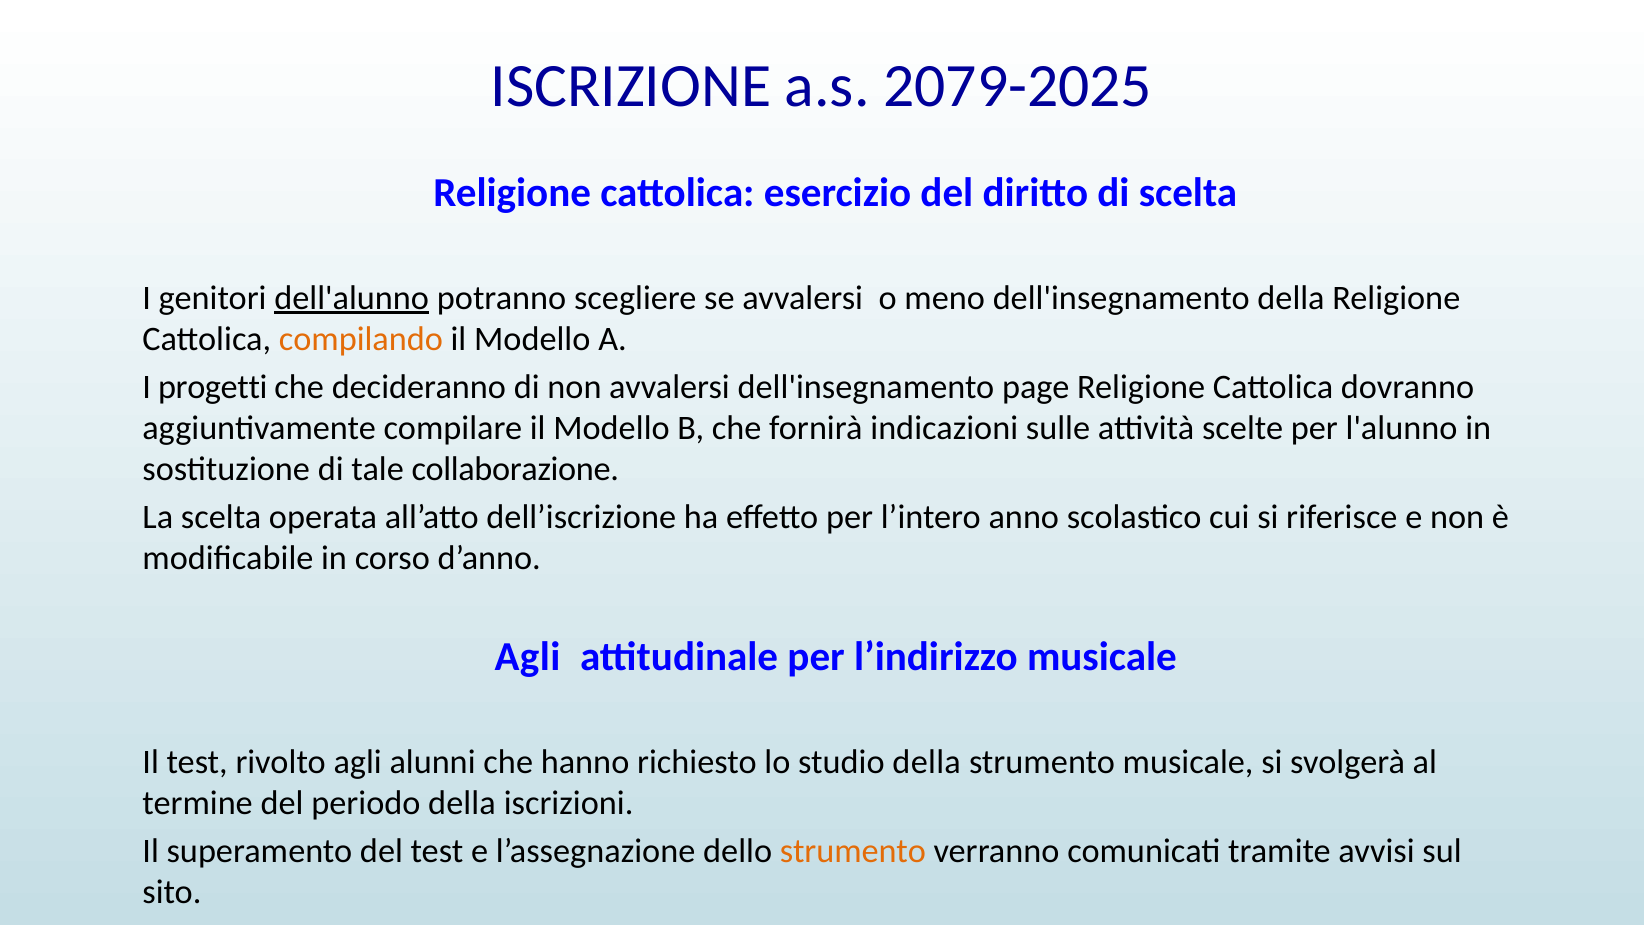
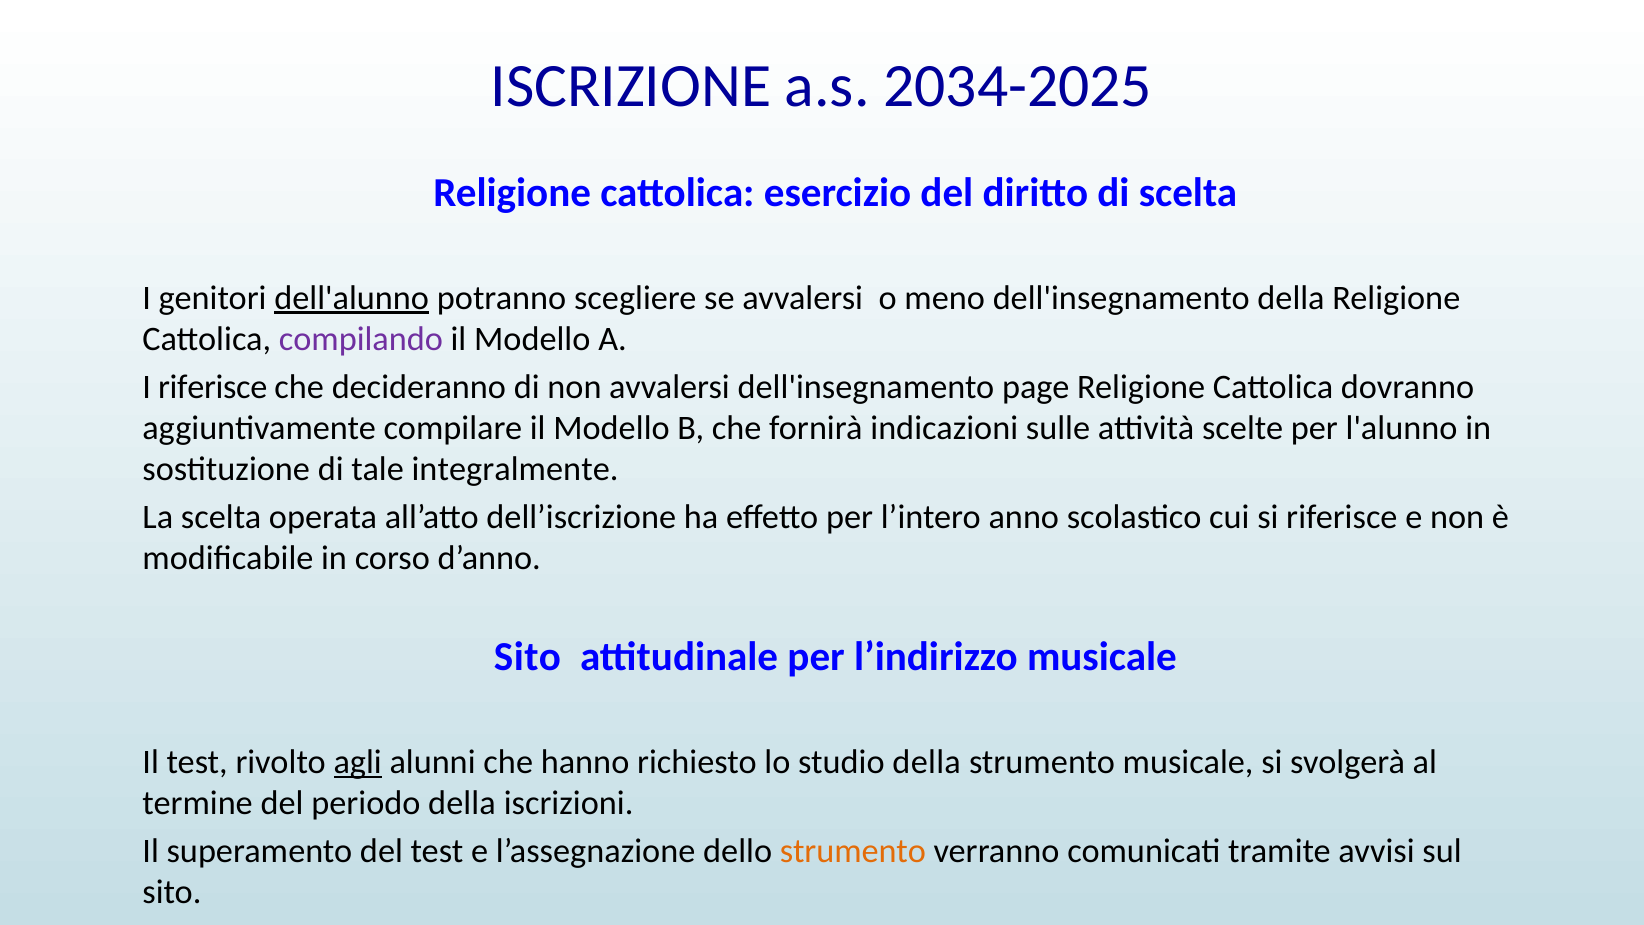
2079-2025: 2079-2025 -> 2034-2025
compilando colour: orange -> purple
I progetti: progetti -> riferisce
collaborazione: collaborazione -> integralmente
Agli at (527, 657): Agli -> Sito
agli at (358, 762) underline: none -> present
